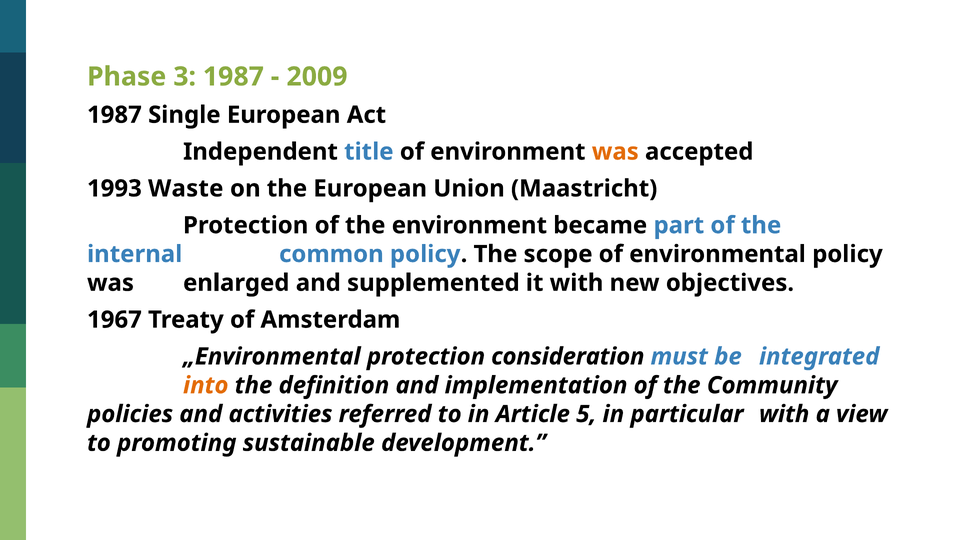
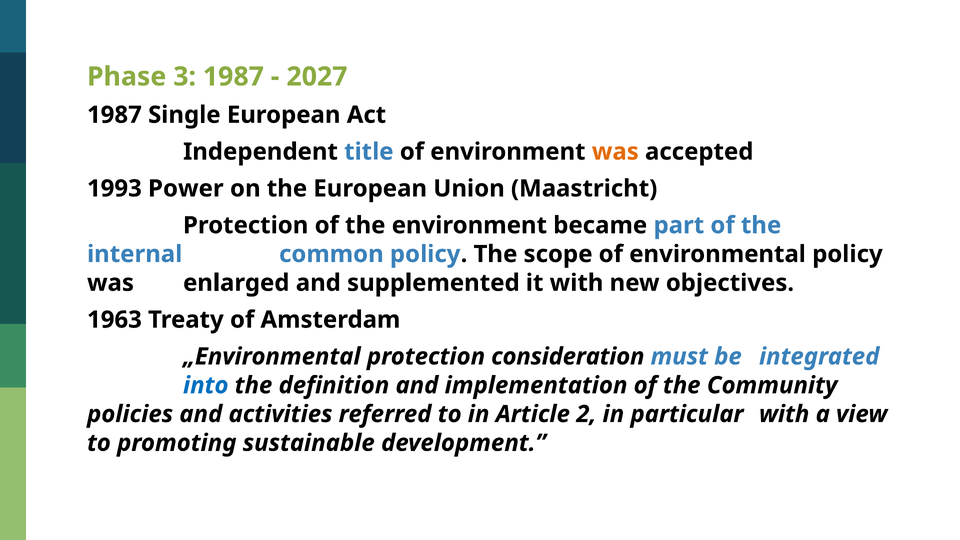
2009: 2009 -> 2027
Waste: Waste -> Power
1967: 1967 -> 1963
into colour: orange -> blue
5: 5 -> 2
